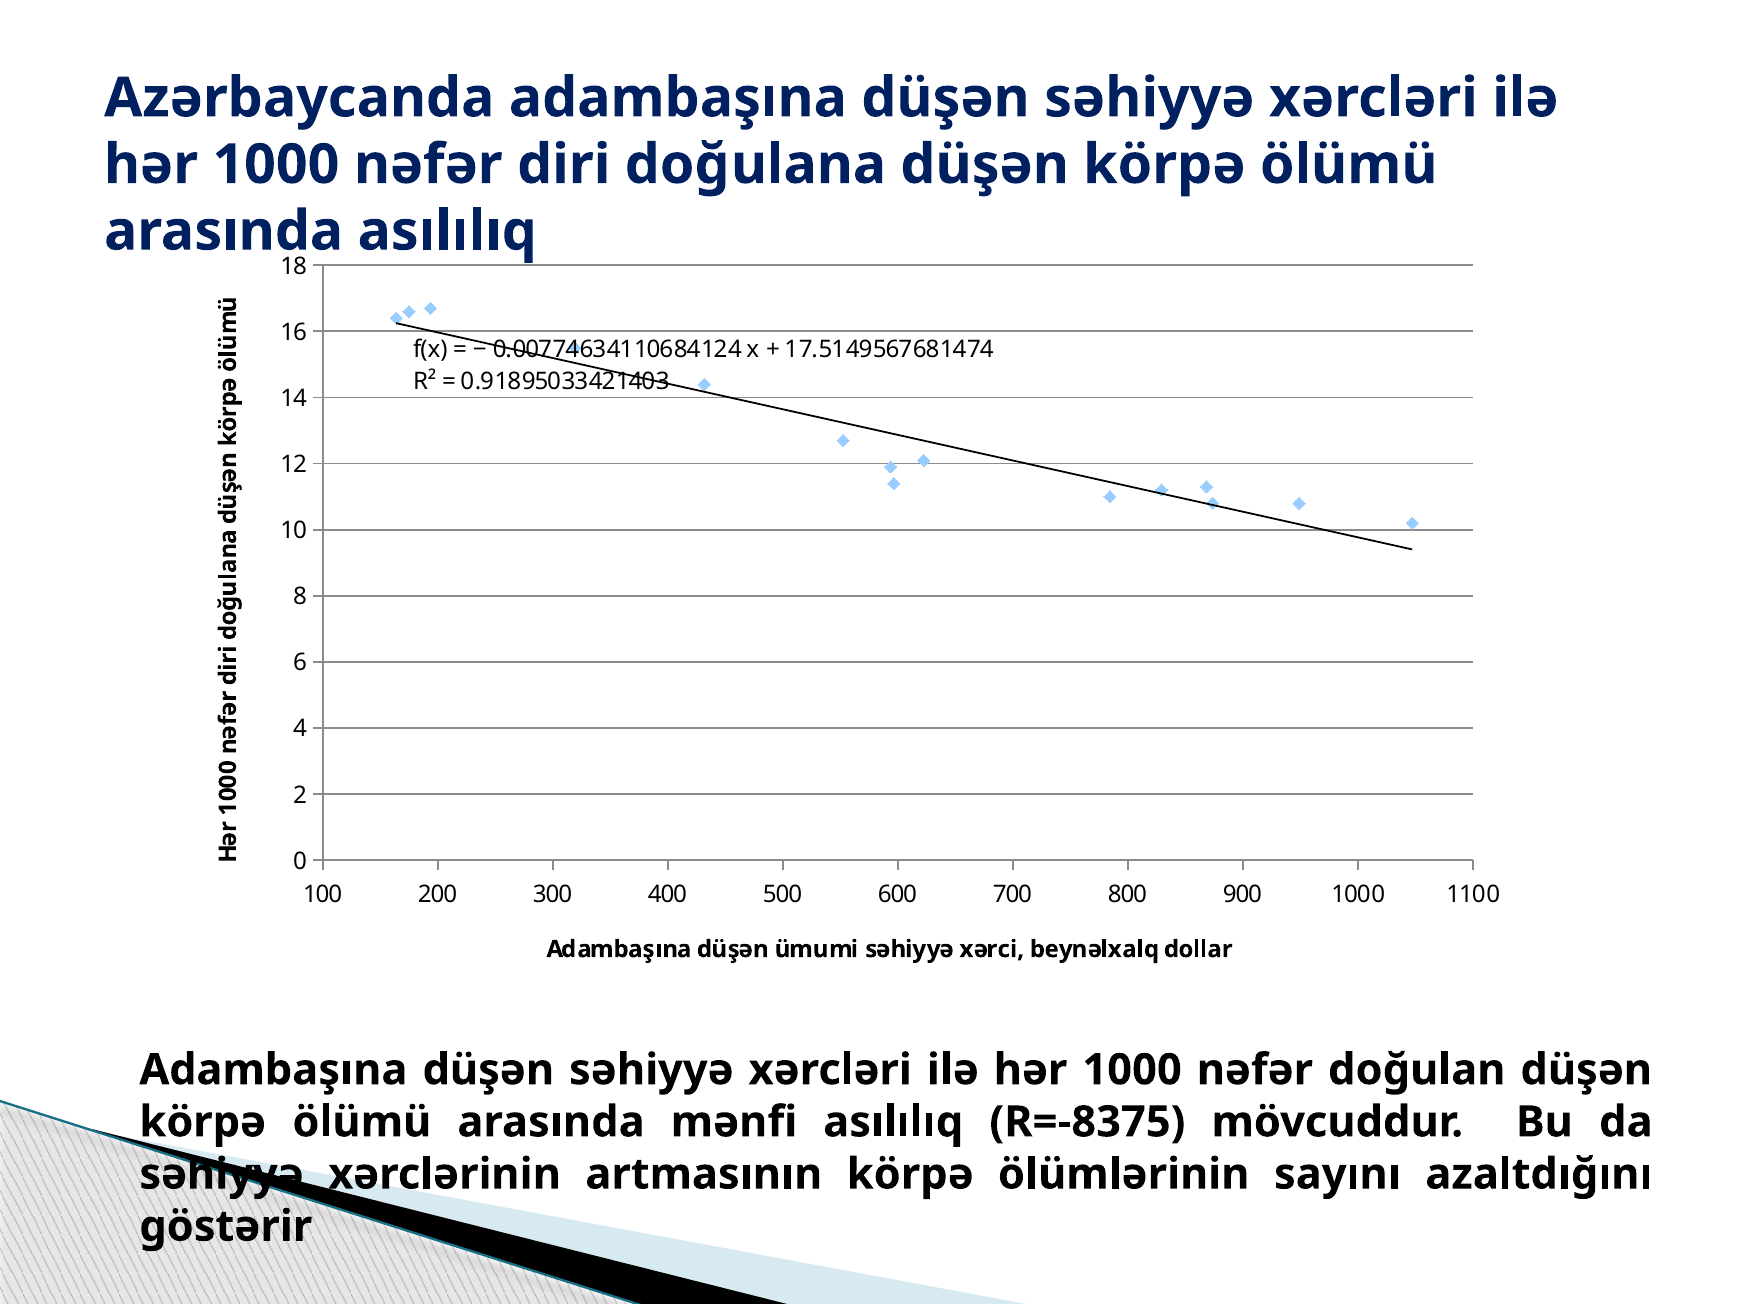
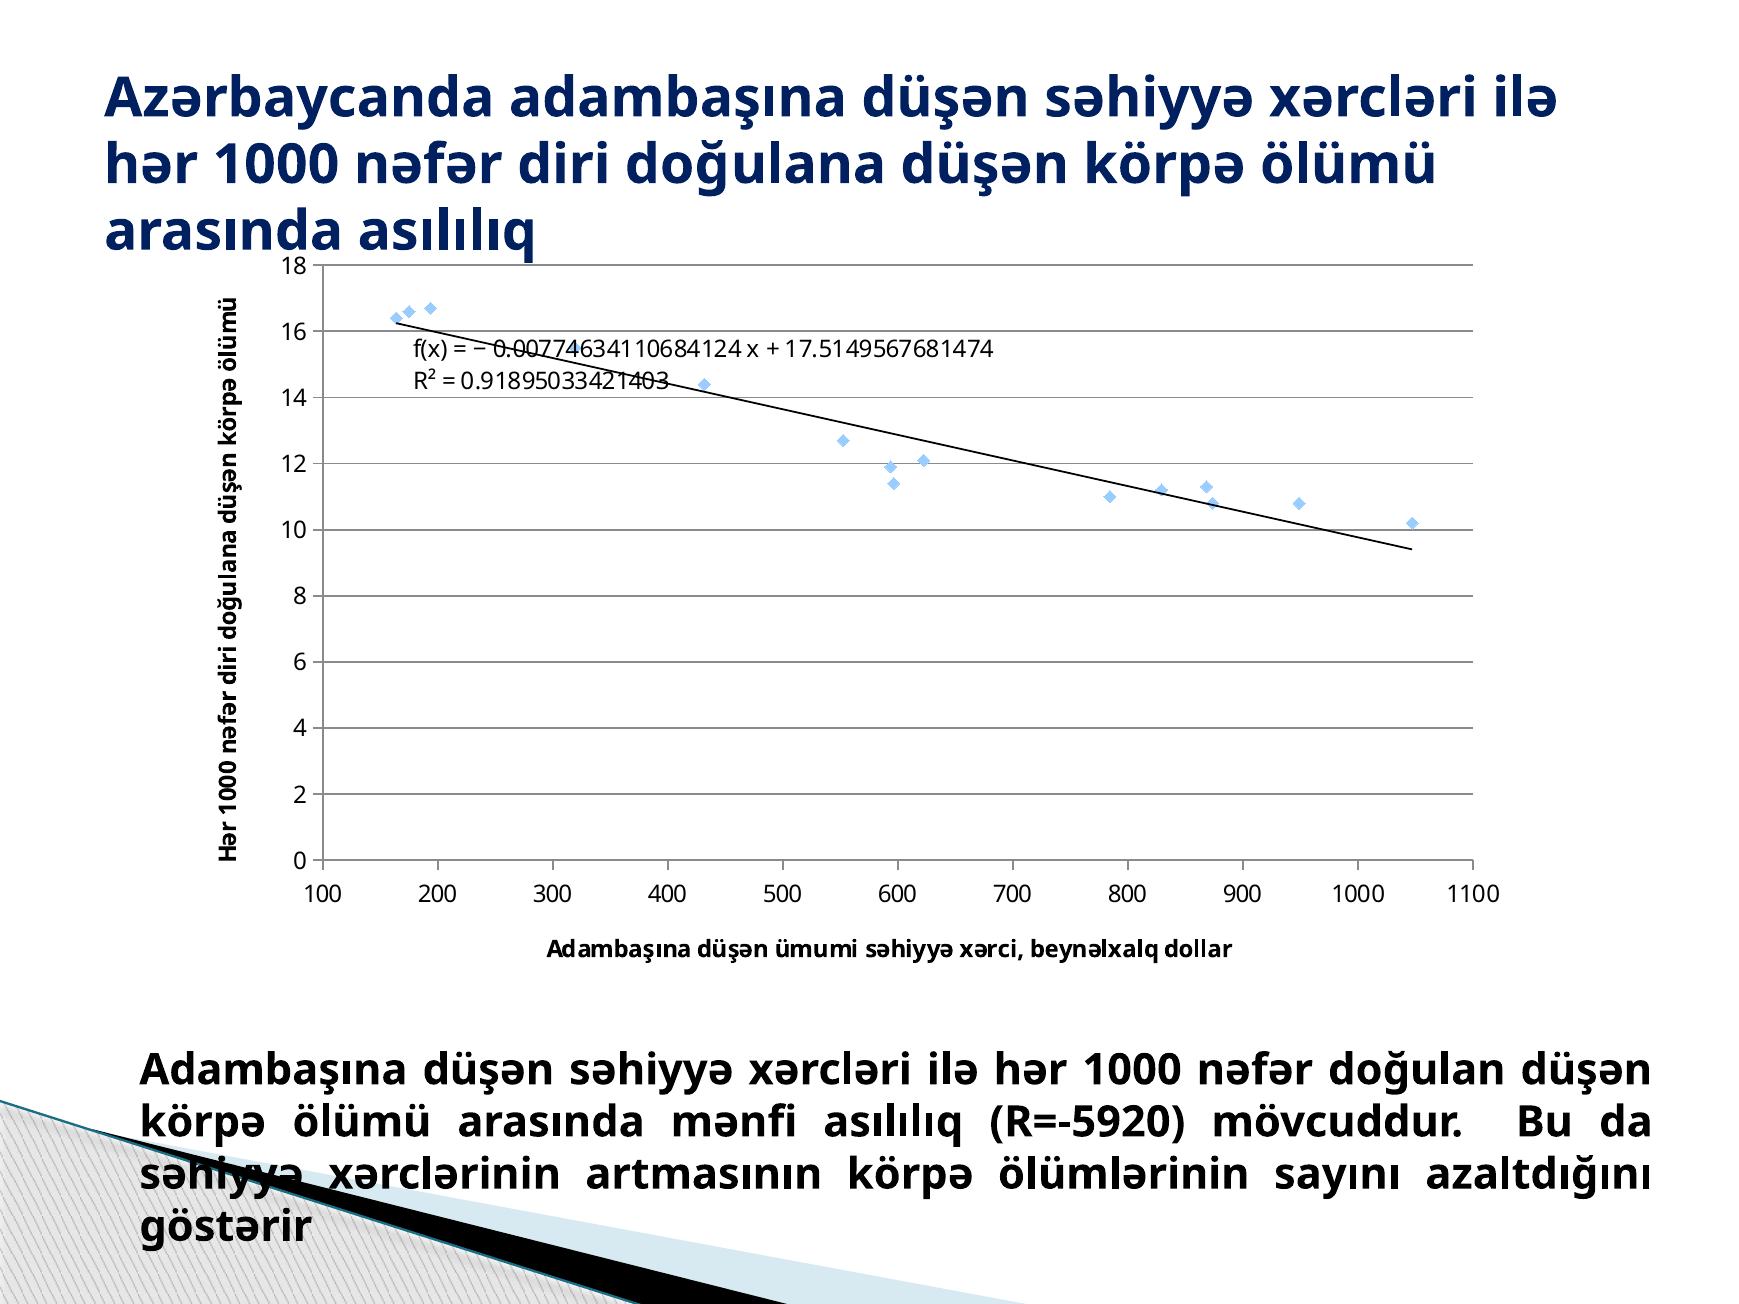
R=-8375: R=-8375 -> R=-5920
